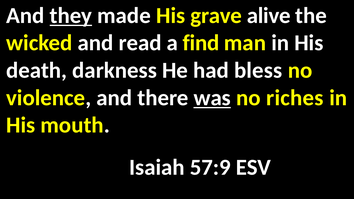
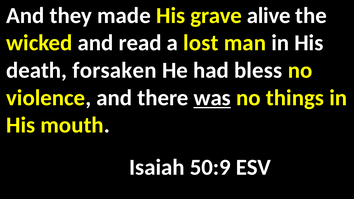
they underline: present -> none
find: find -> lost
darkness: darkness -> forsaken
riches: riches -> things
57:9: 57:9 -> 50:9
